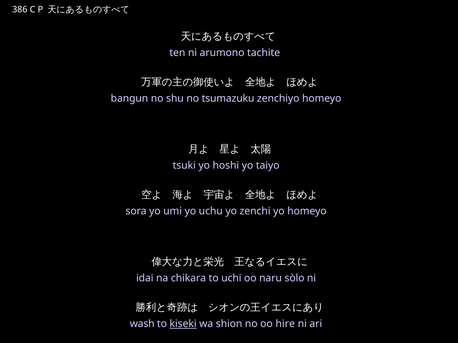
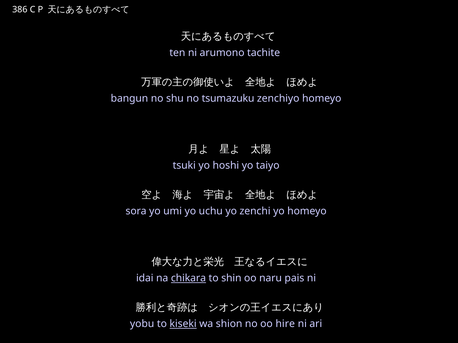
chikara underline: none -> present
uchi: uchi -> shin
sòlo: sòlo -> pais
wash: wash -> yobu
